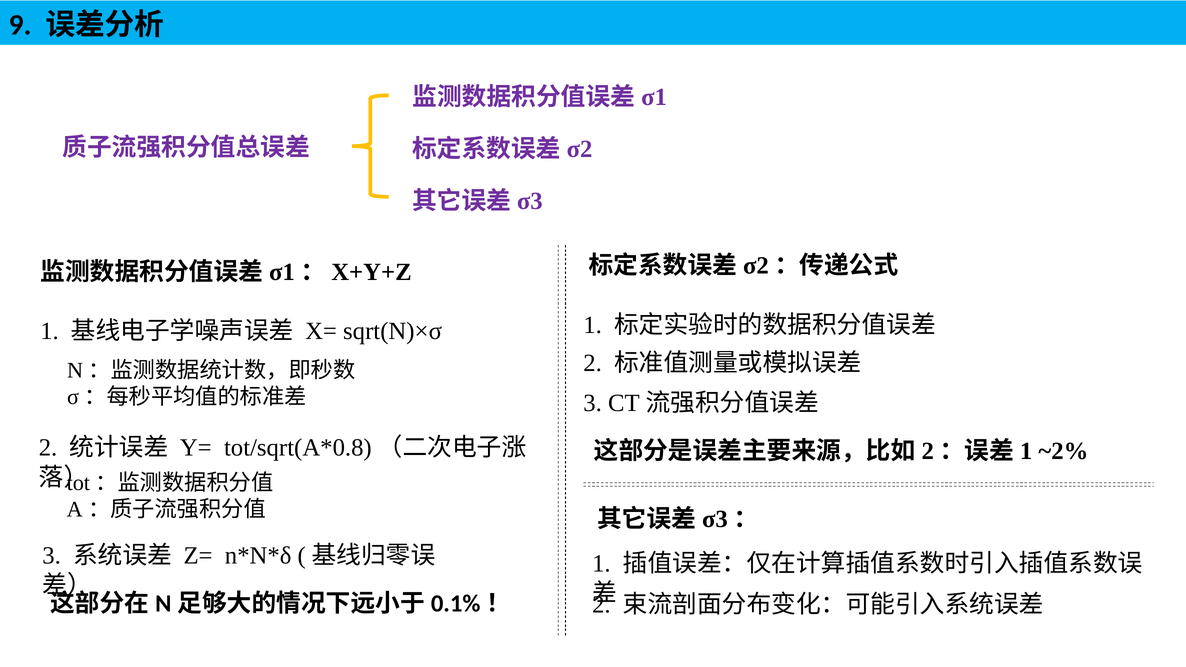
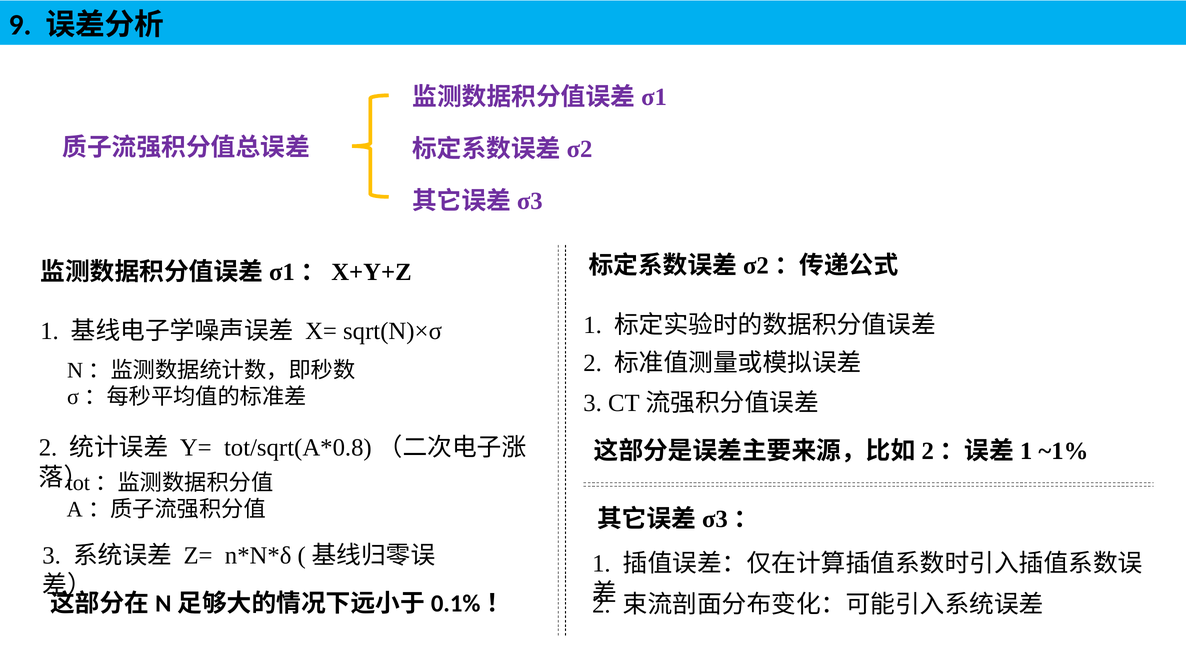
~2%: ~2% -> ~1%
